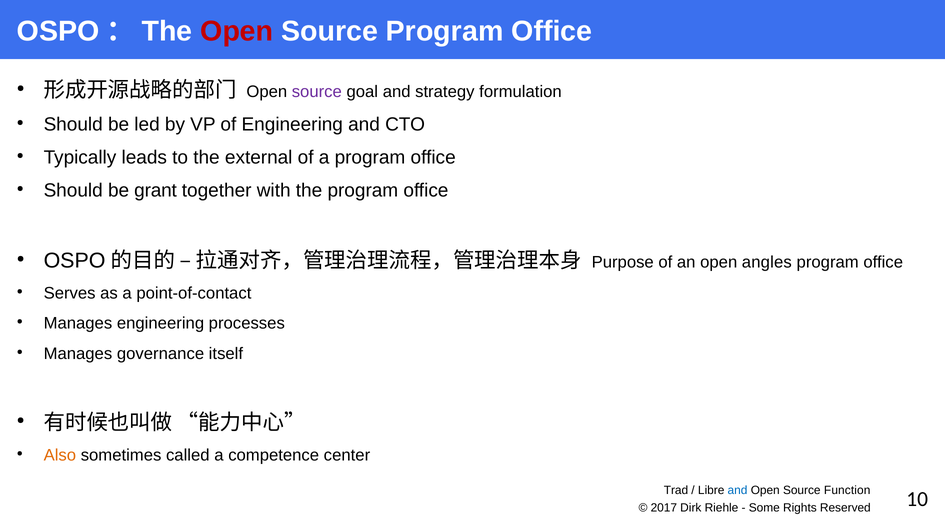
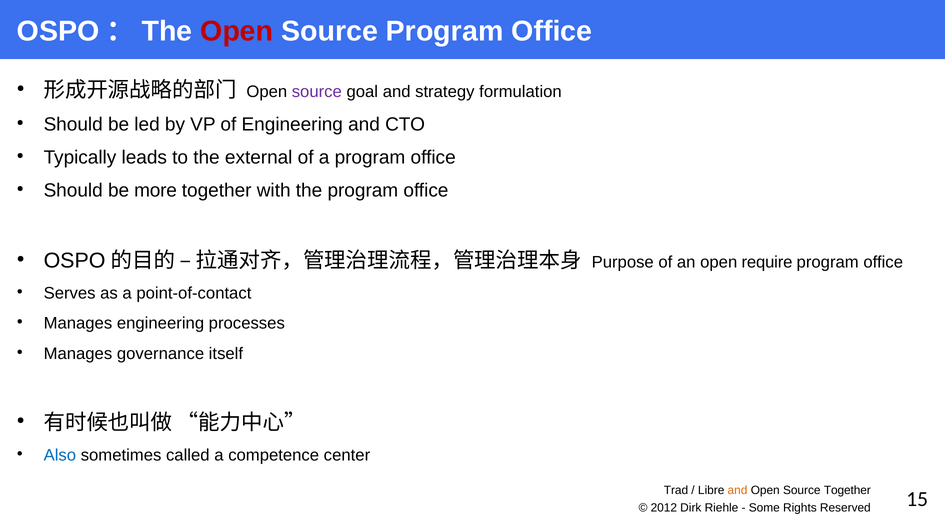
grant: grant -> more
angles: angles -> require
Also colour: orange -> blue
and at (738, 490) colour: blue -> orange
Source Function: Function -> Together
2017: 2017 -> 2012
10: 10 -> 15
